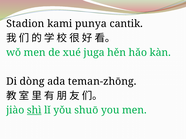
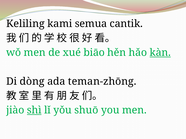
Stadion: Stadion -> Keliling
punya: punya -> semua
juga: juga -> biāo
kàn underline: none -> present
